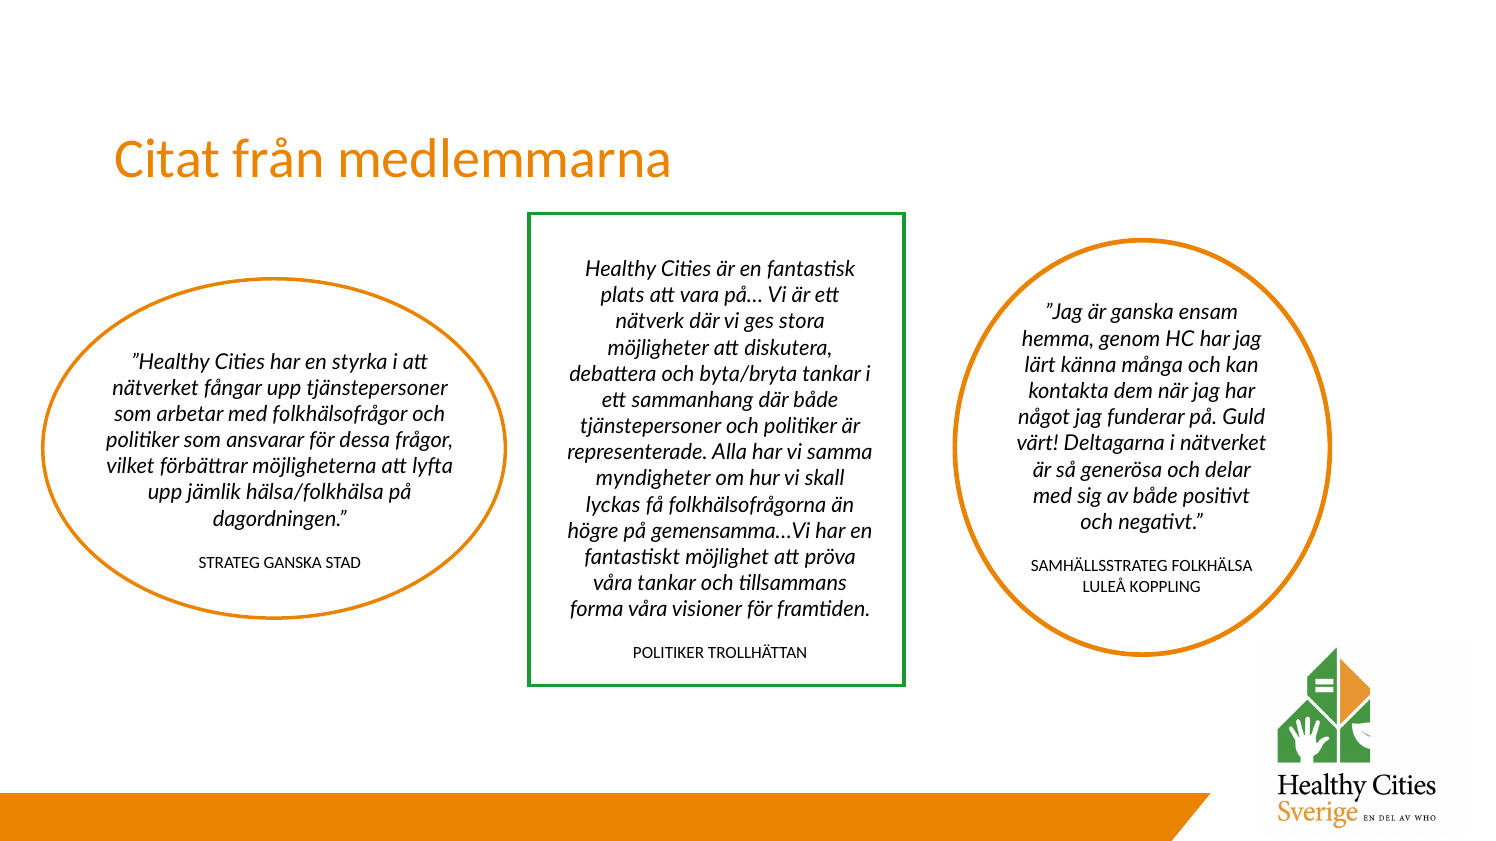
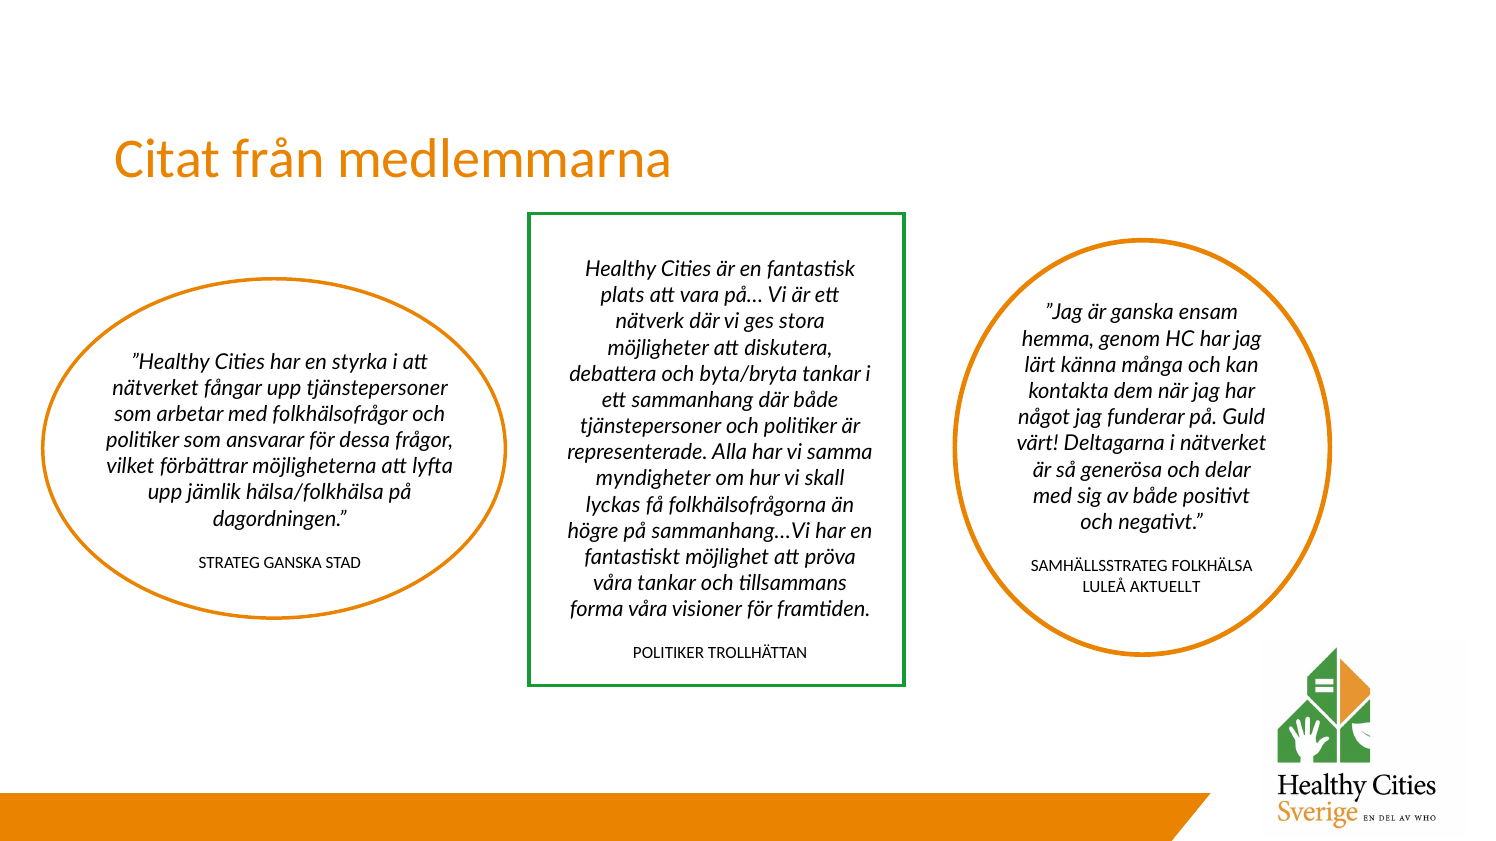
gemensamma…Vi: gemensamma…Vi -> sammanhang…Vi
KOPPLING: KOPPLING -> AKTUELLT
